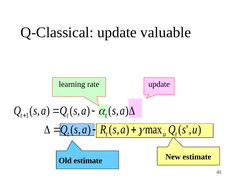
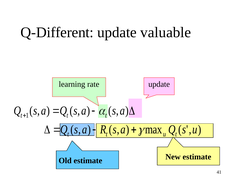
Q-Classical: Q-Classical -> Q-Different
